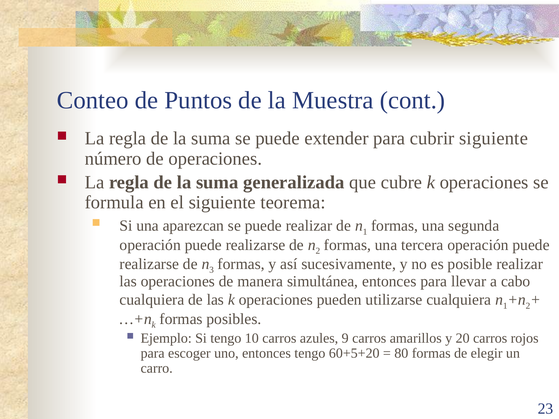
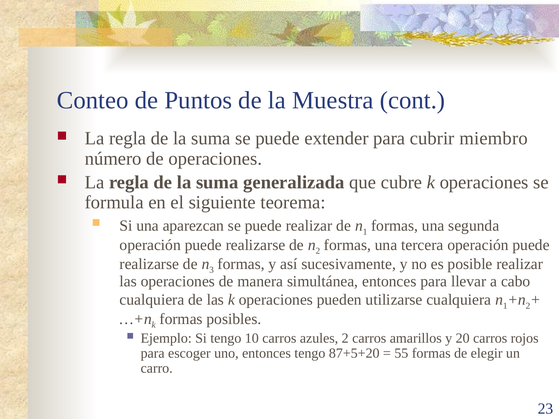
cubrir siguiente: siguiente -> miembro
azules 9: 9 -> 2
60+5+20: 60+5+20 -> 87+5+20
80: 80 -> 55
